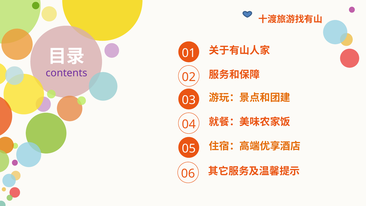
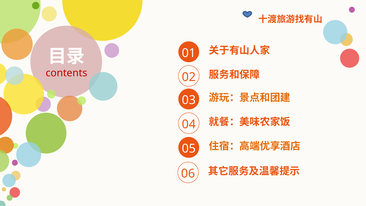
contents colour: purple -> red
